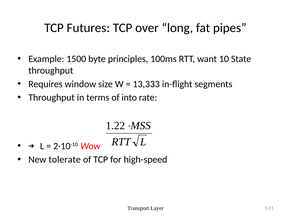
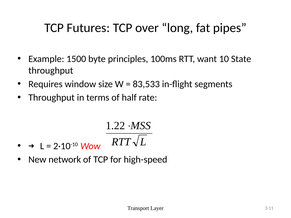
13,333: 13,333 -> 83,533
into: into -> half
tolerate: tolerate -> network
